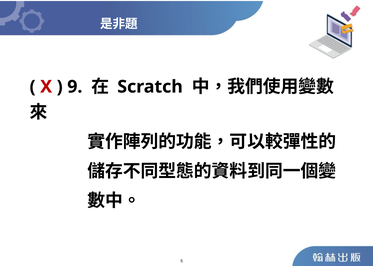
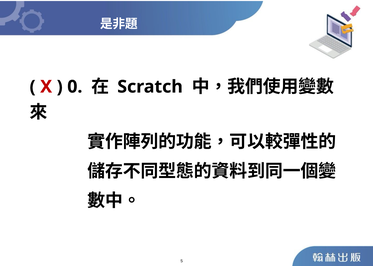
9: 9 -> 0
